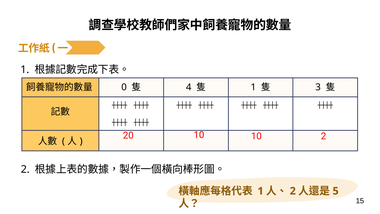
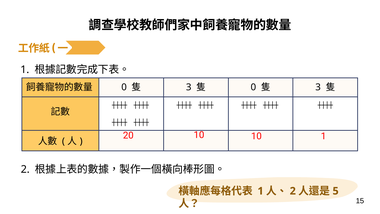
4 at (189, 87): 4 -> 3
1 at (253, 87): 1 -> 0
10 2: 2 -> 1
